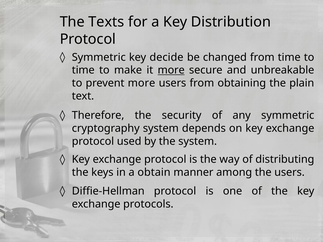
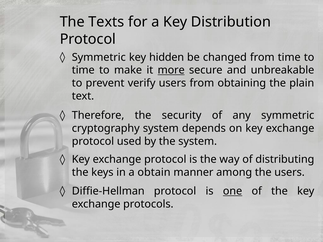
decide: decide -> hidden
prevent more: more -> verify
one underline: none -> present
